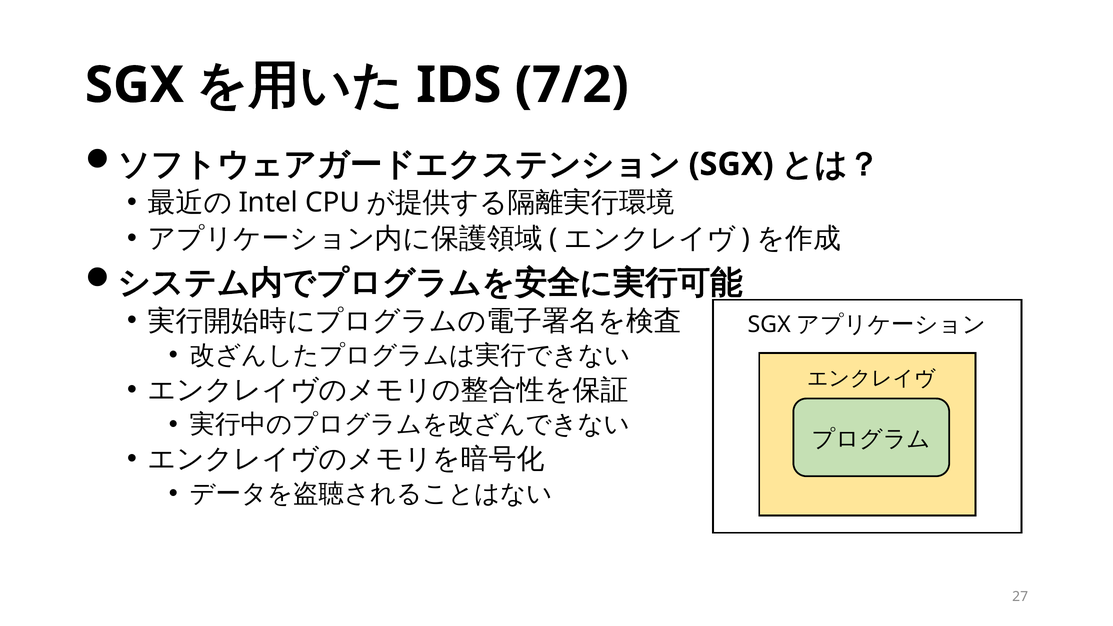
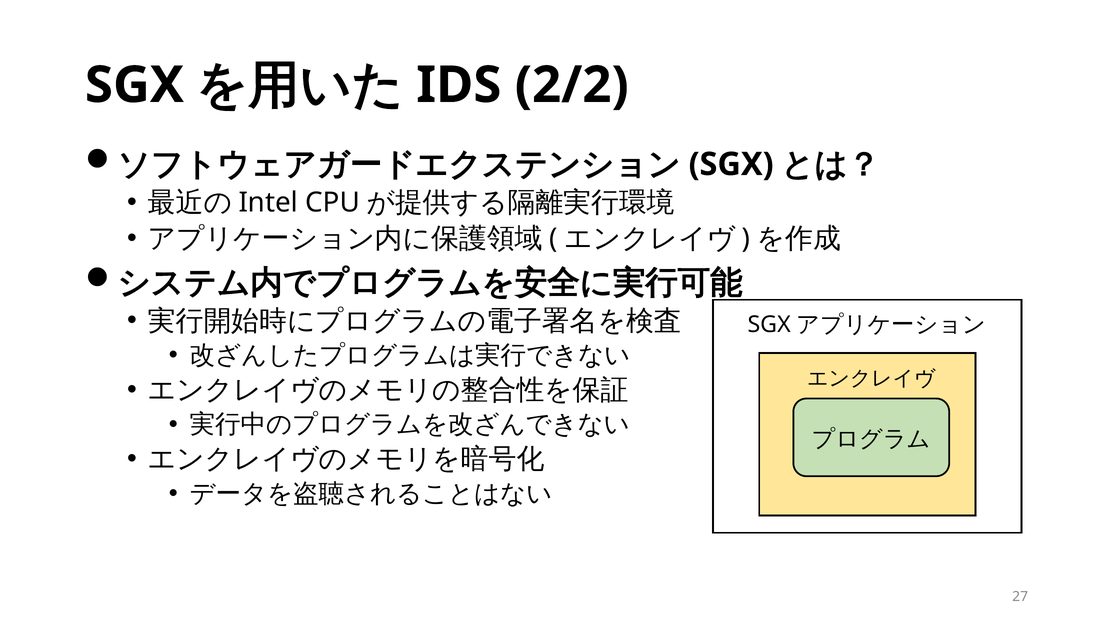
7/2: 7/2 -> 2/2
